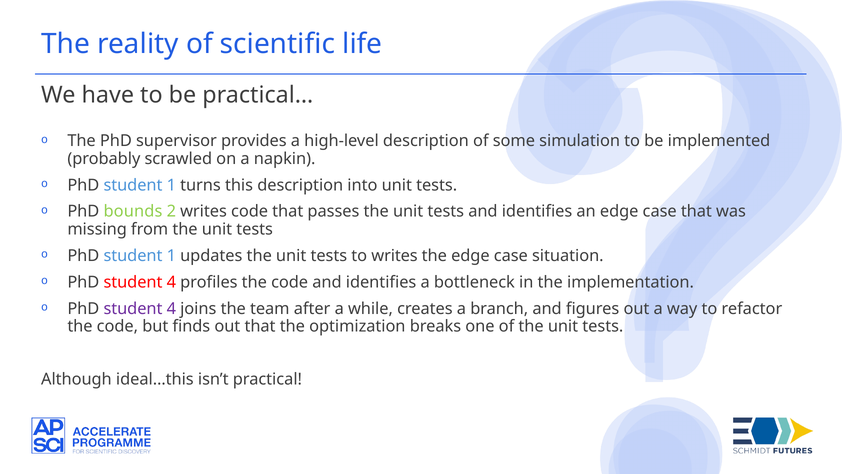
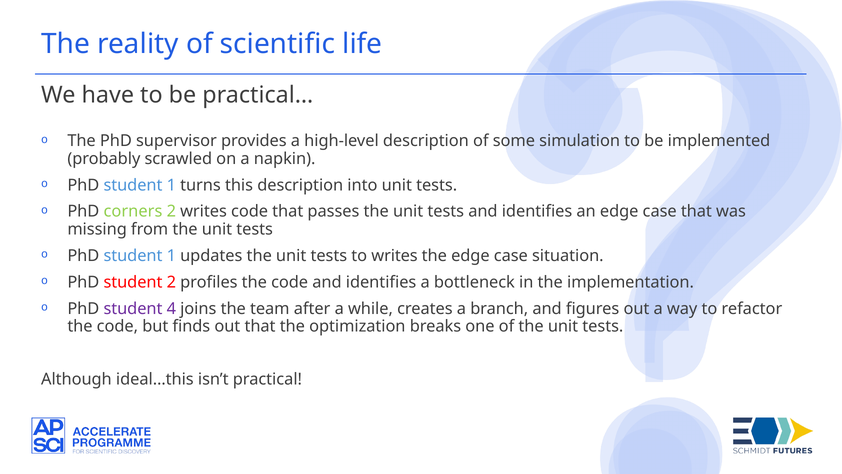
bounds: bounds -> corners
4 at (171, 282): 4 -> 2
